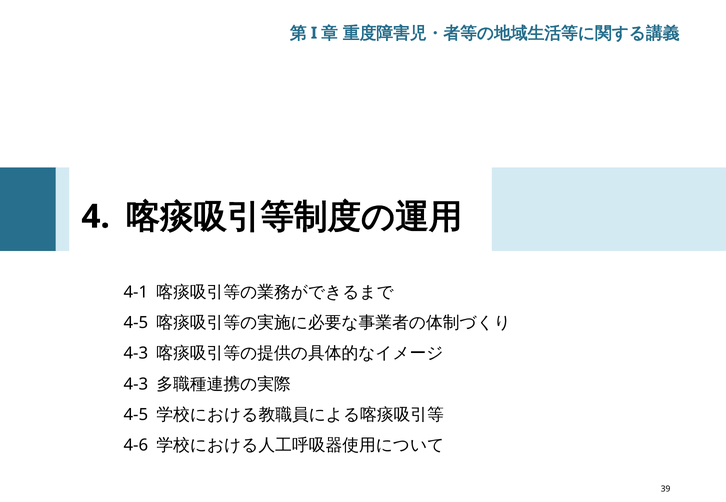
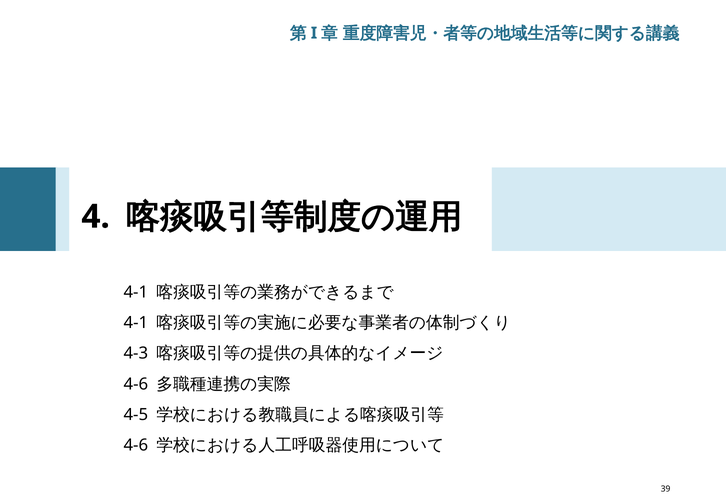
4-5 at (136, 323): 4-5 -> 4-1
4-3 at (136, 385): 4-3 -> 4-6
